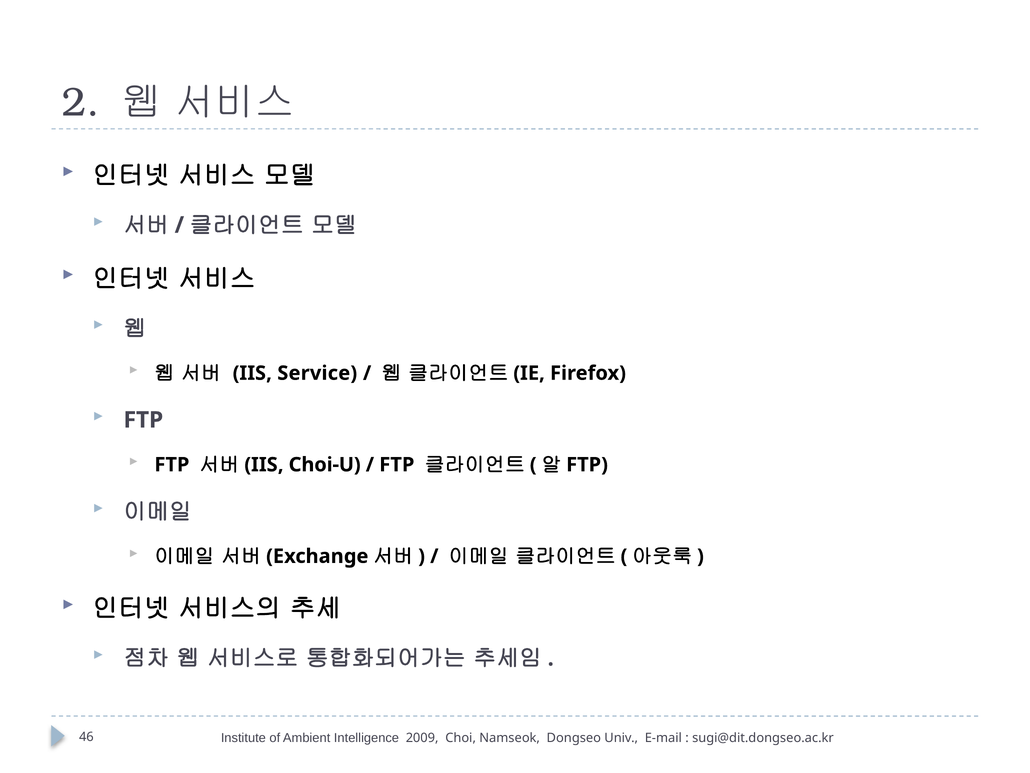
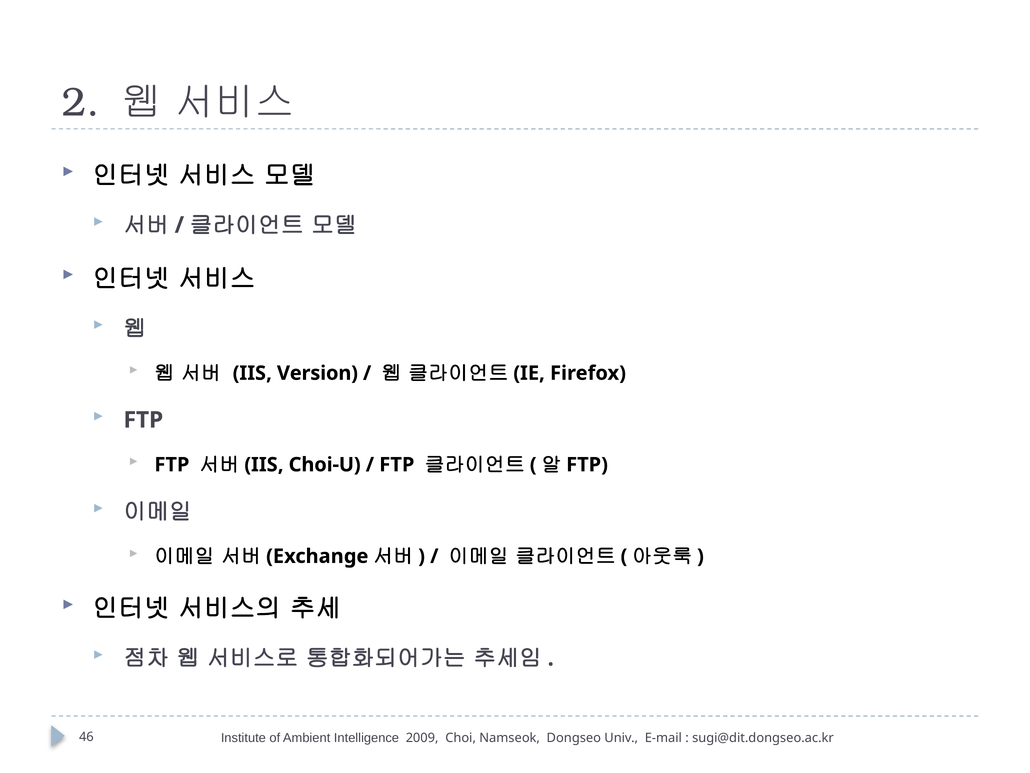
Service: Service -> Version
